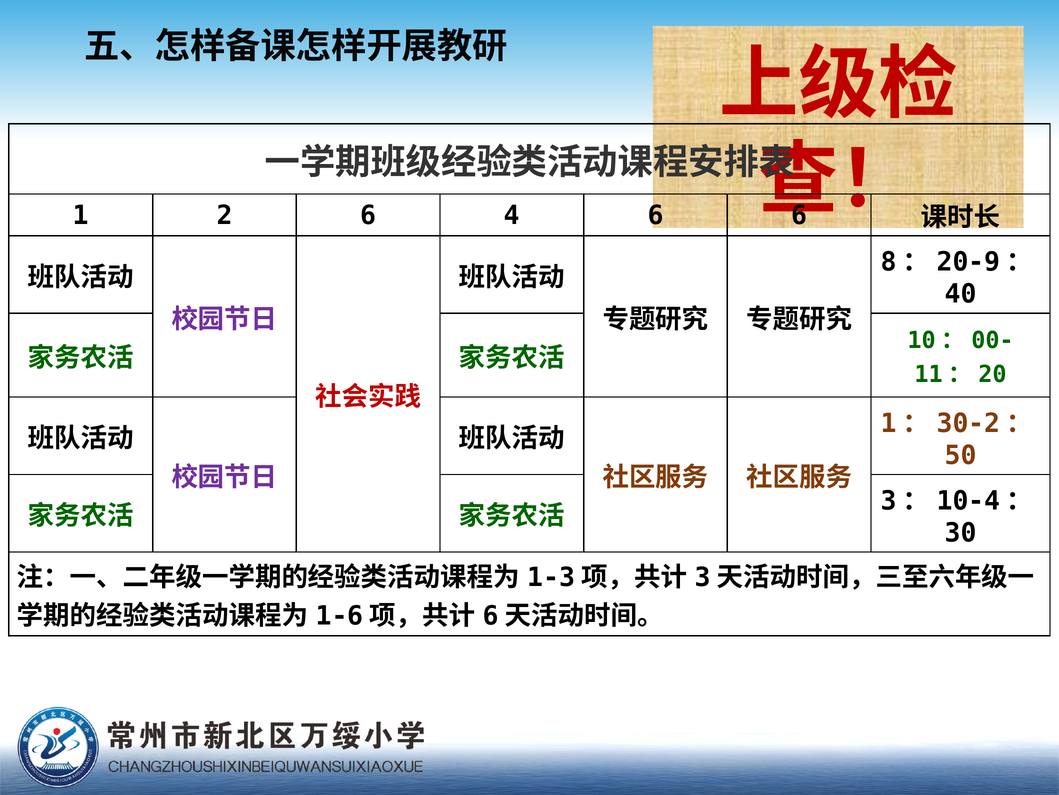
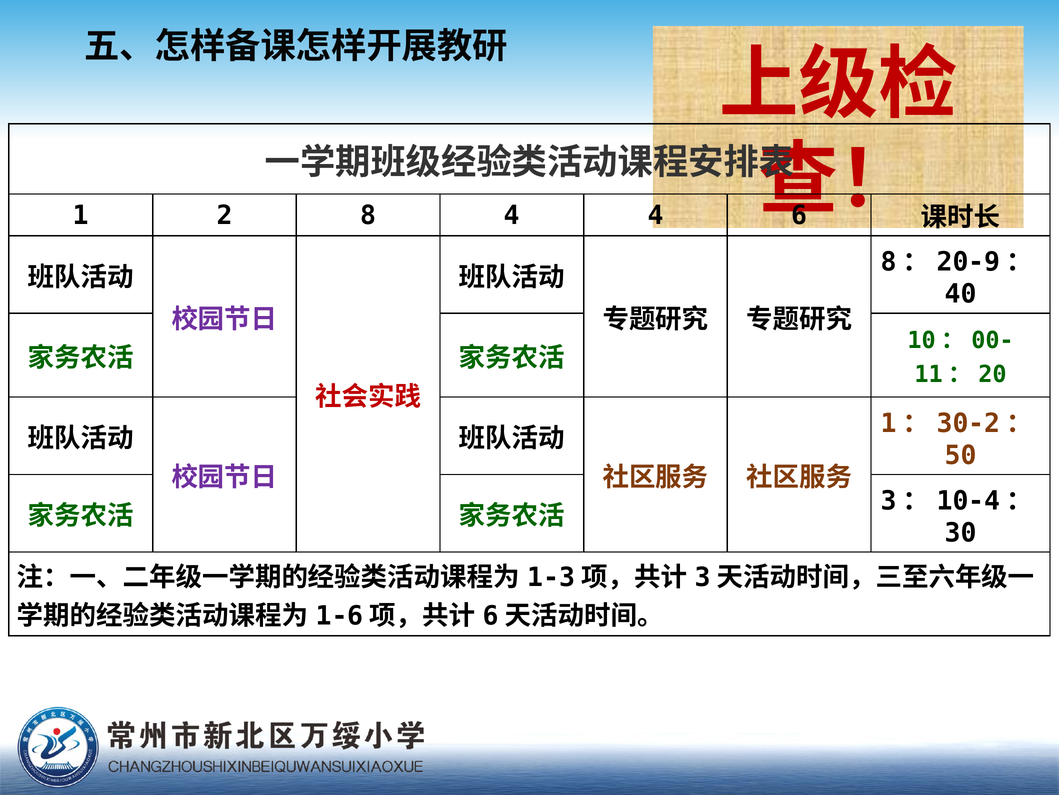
2 6: 6 -> 8
4 6: 6 -> 4
